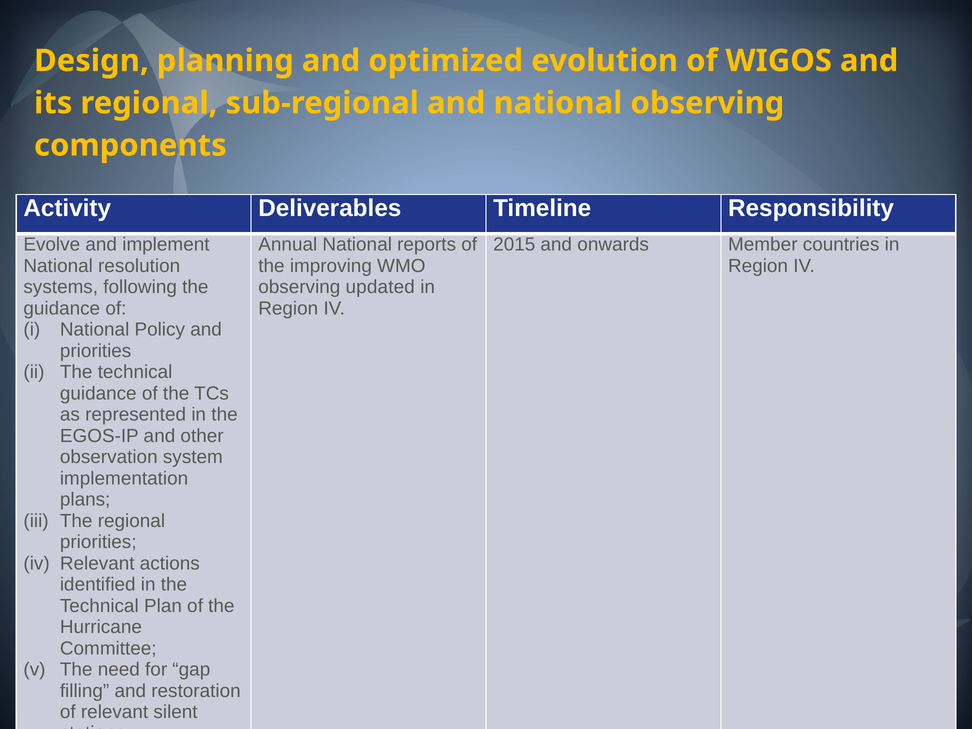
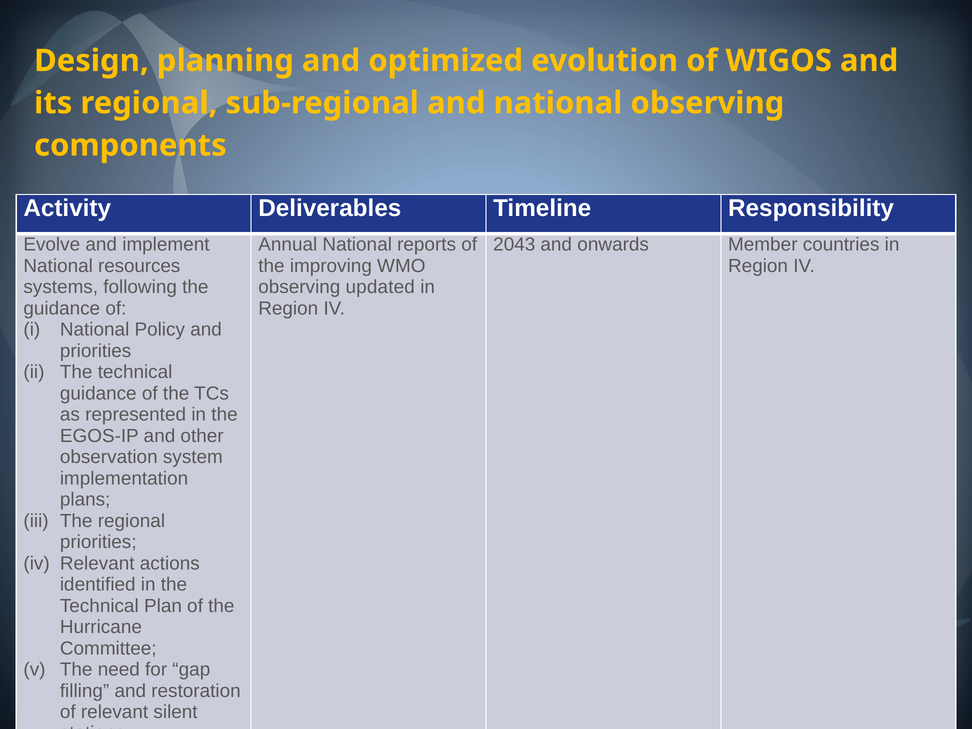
2015: 2015 -> 2043
resolution: resolution -> resources
